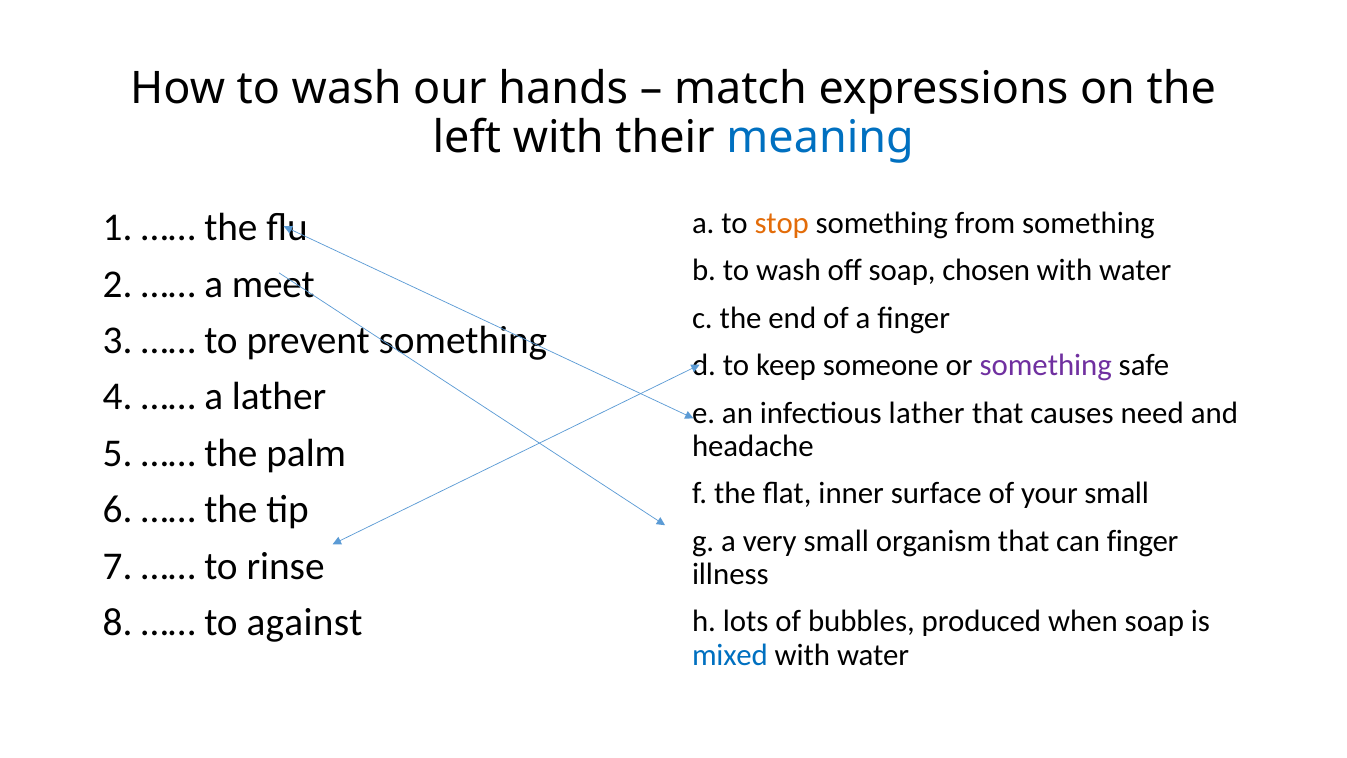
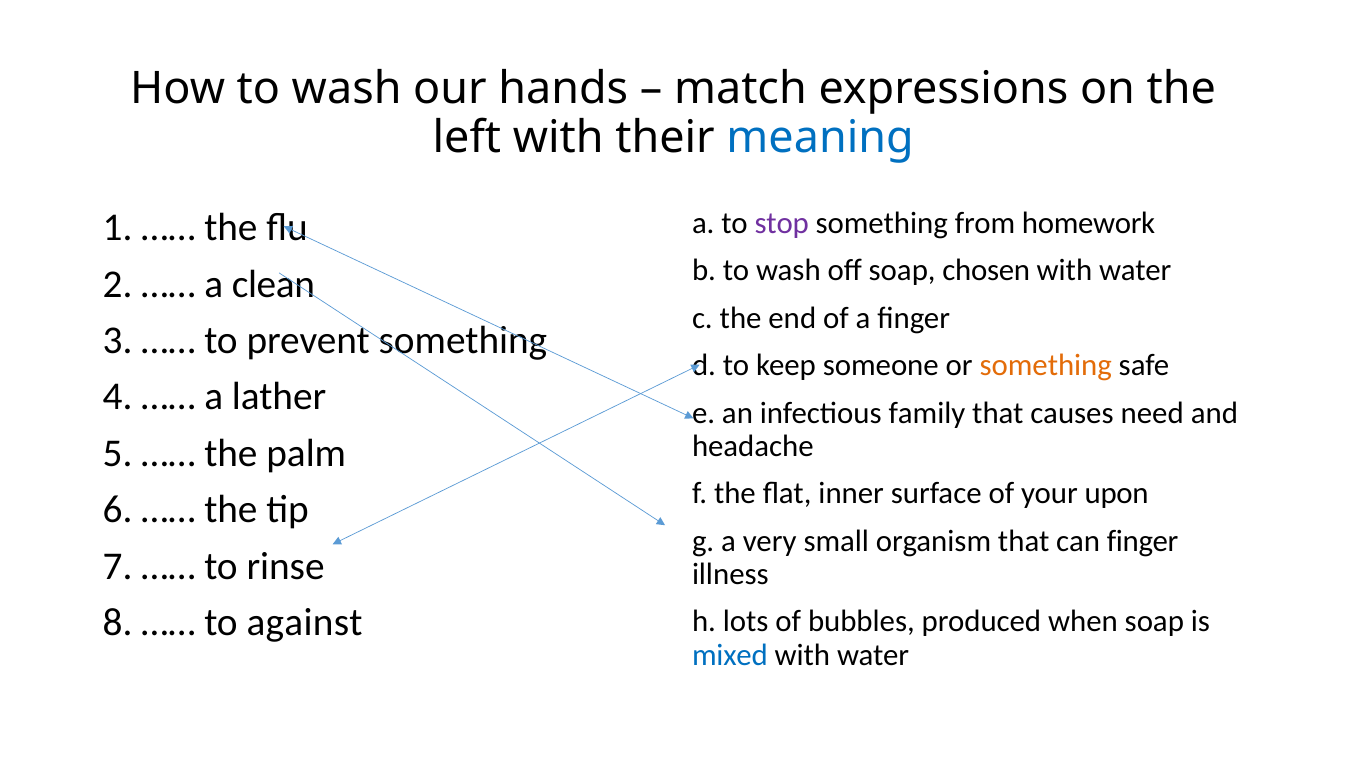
stop colour: orange -> purple
from something: something -> homework
meet: meet -> clean
something at (1046, 365) colour: purple -> orange
infectious lather: lather -> family
your small: small -> upon
